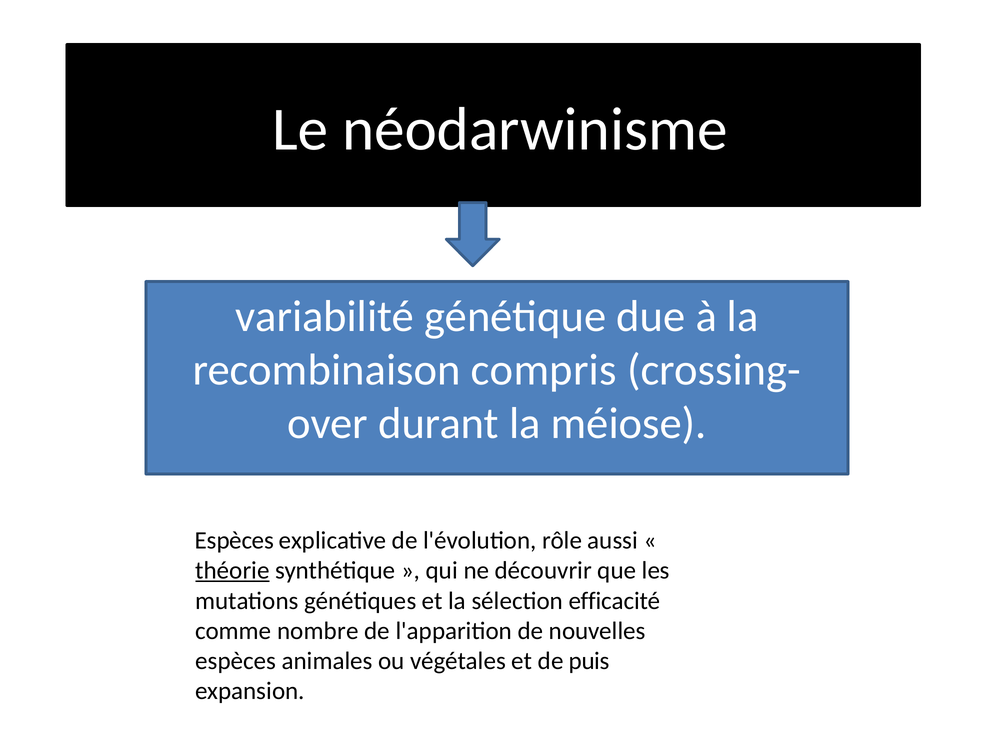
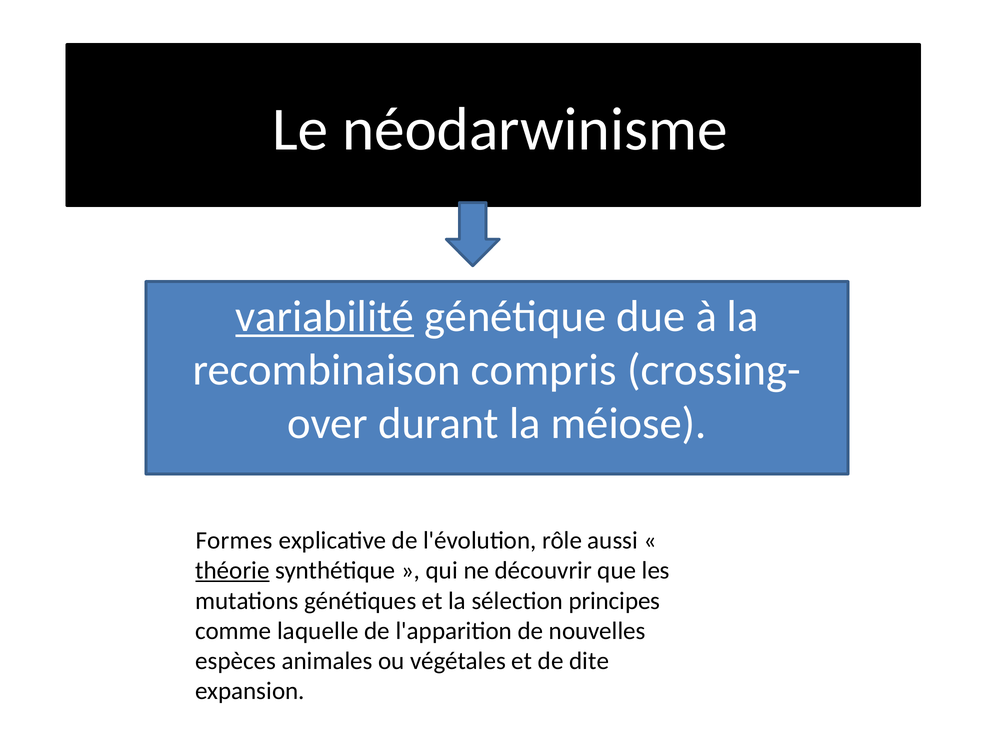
variabilité underline: none -> present
Espèces at (234, 540): Espèces -> Formes
efficacité: efficacité -> principes
nombre: nombre -> laquelle
puis: puis -> dite
